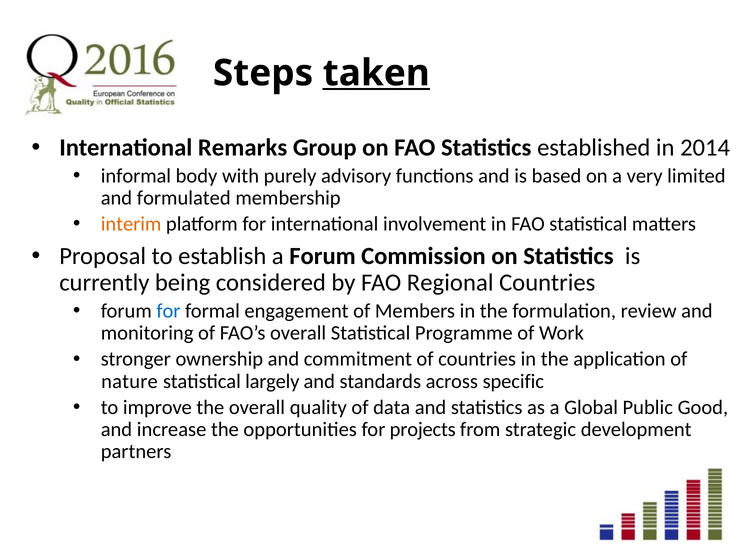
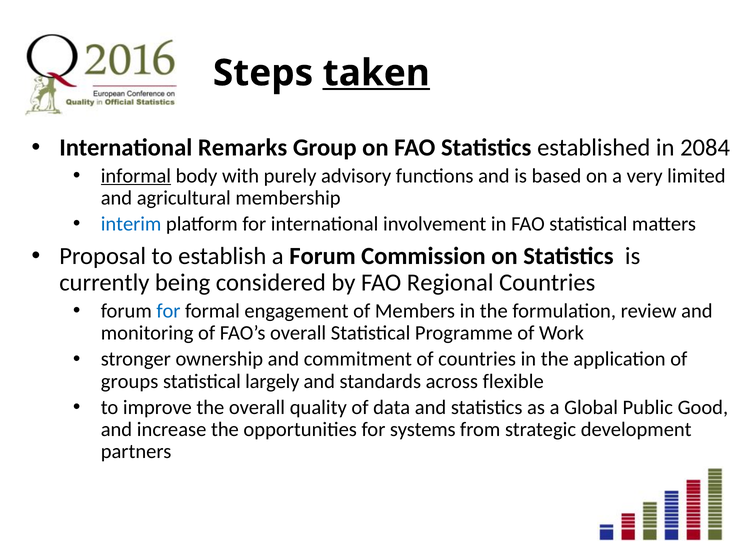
2014: 2014 -> 2084
informal underline: none -> present
formulated: formulated -> agricultural
interim colour: orange -> blue
nature: nature -> groups
specific: specific -> flexible
projects: projects -> systems
